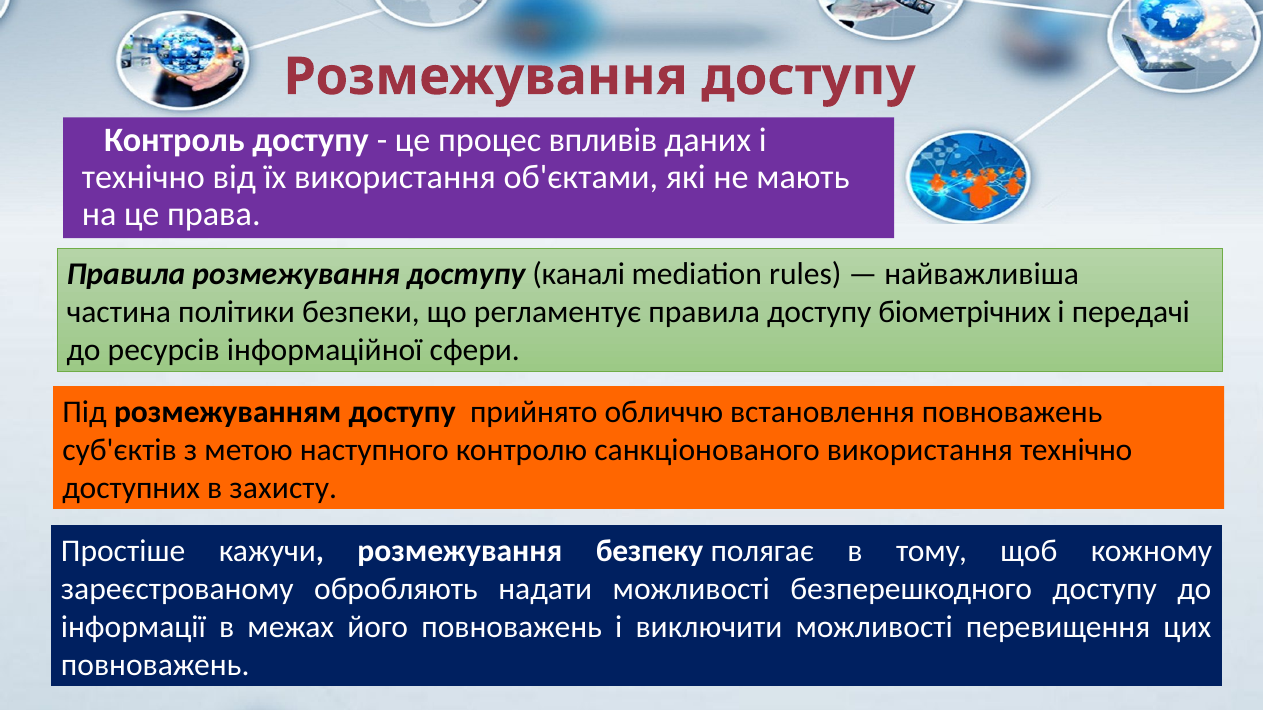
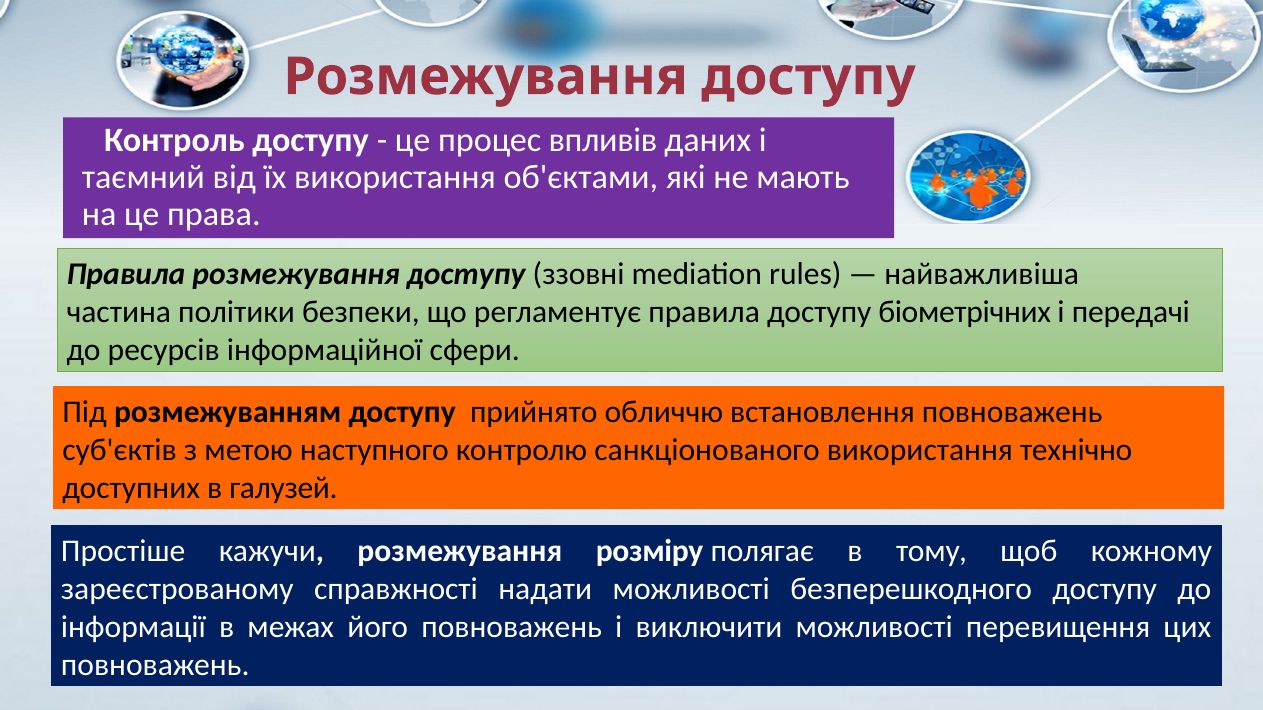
технічно at (143, 177): технічно -> таємний
каналі: каналі -> ззовні
захисту: захисту -> галузей
безпеку: безпеку -> розміру
обробляють: обробляють -> справжності
